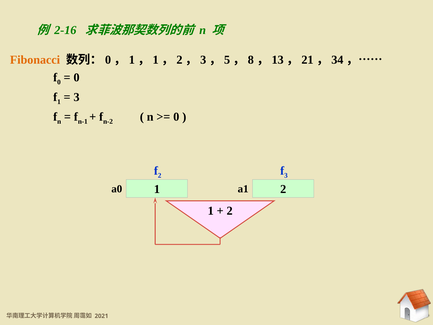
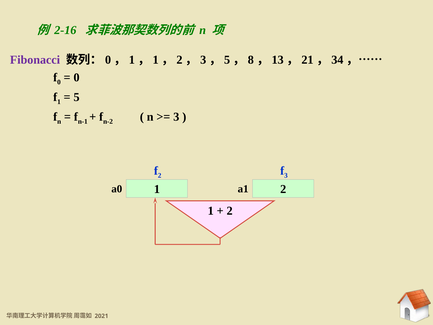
Fibonacci colour: orange -> purple
3 at (77, 97): 3 -> 5
0 at (176, 117): 0 -> 3
